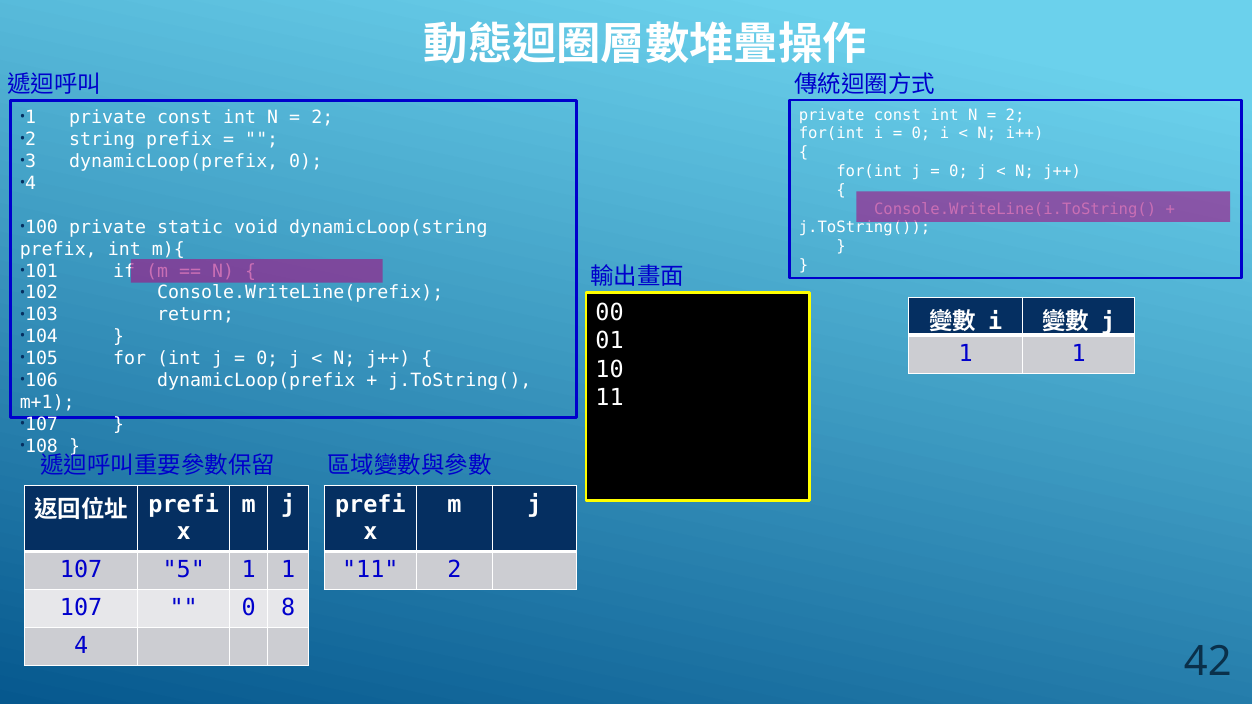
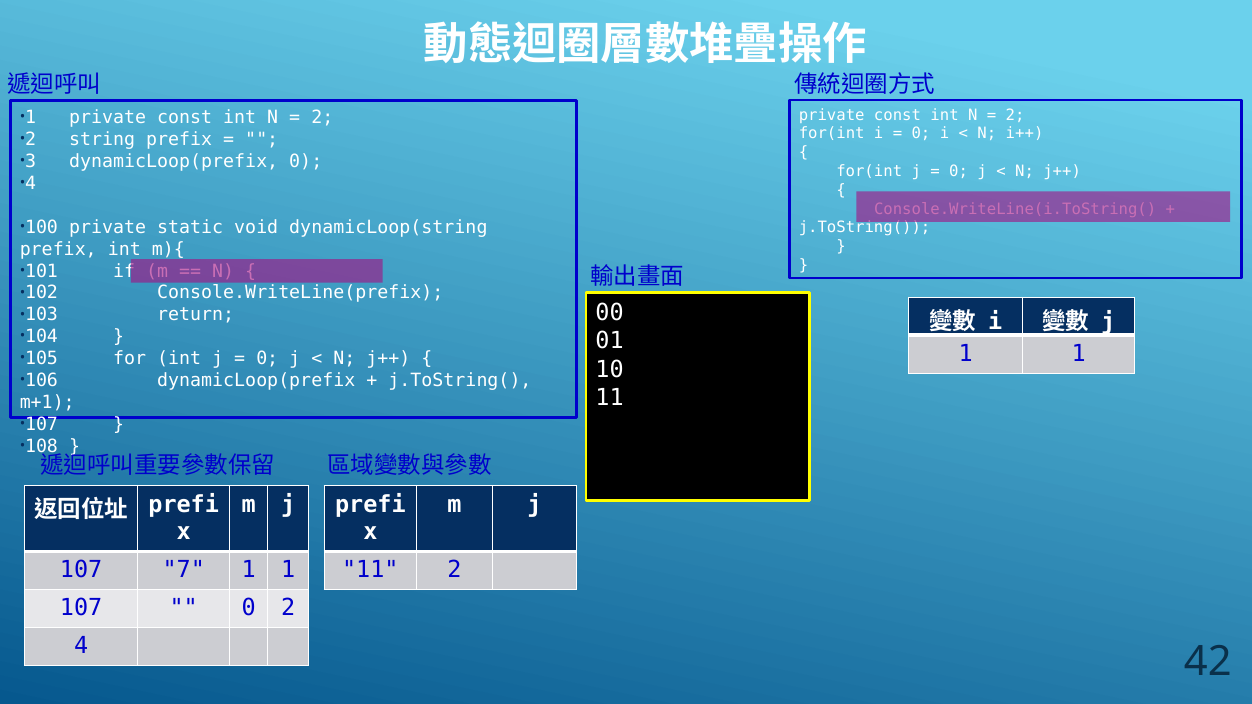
5: 5 -> 7
0 8: 8 -> 2
